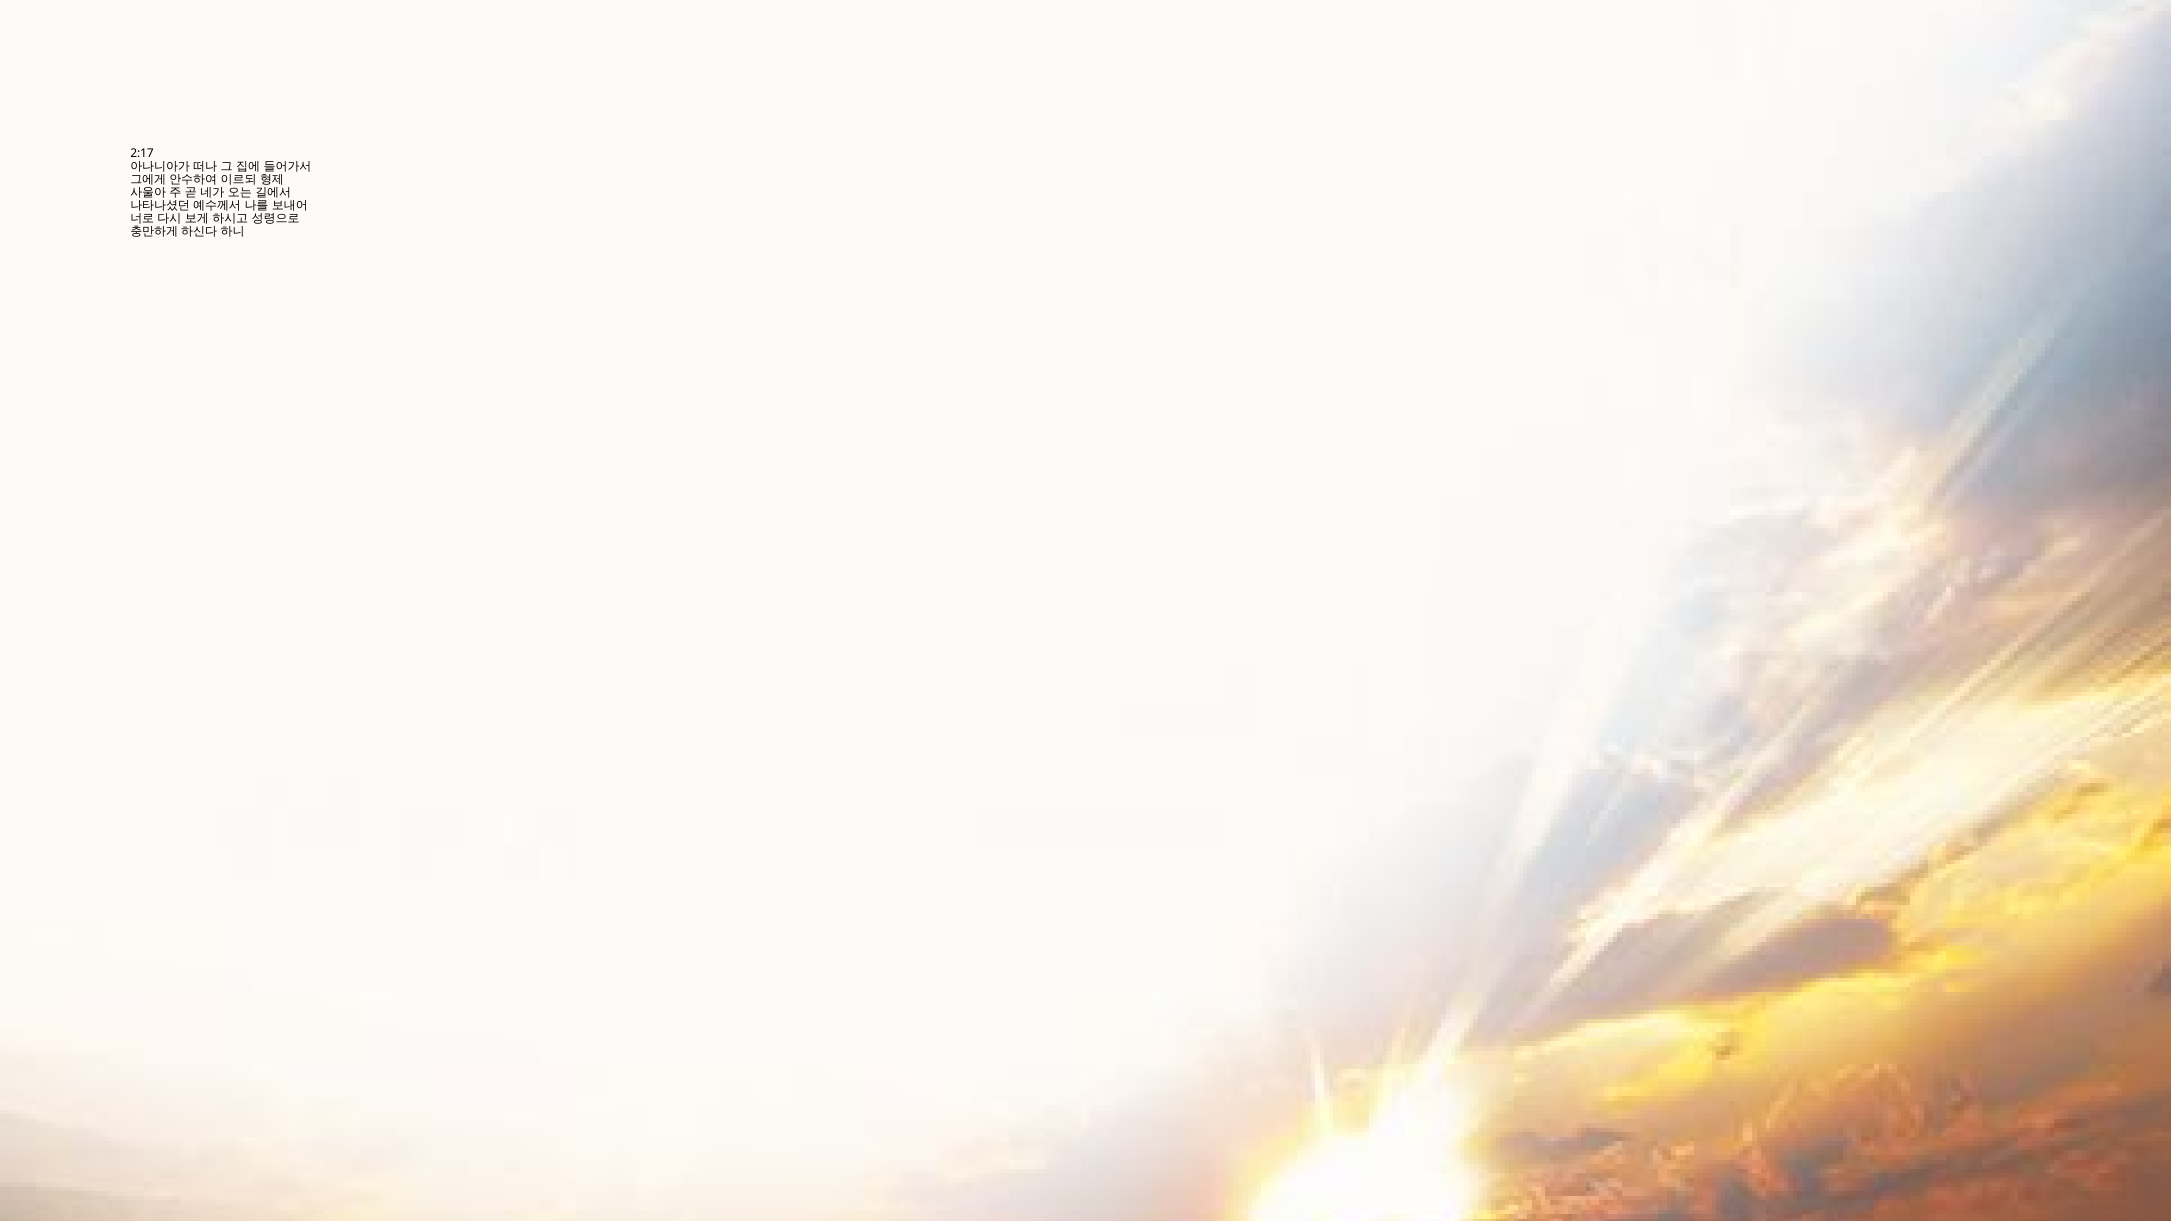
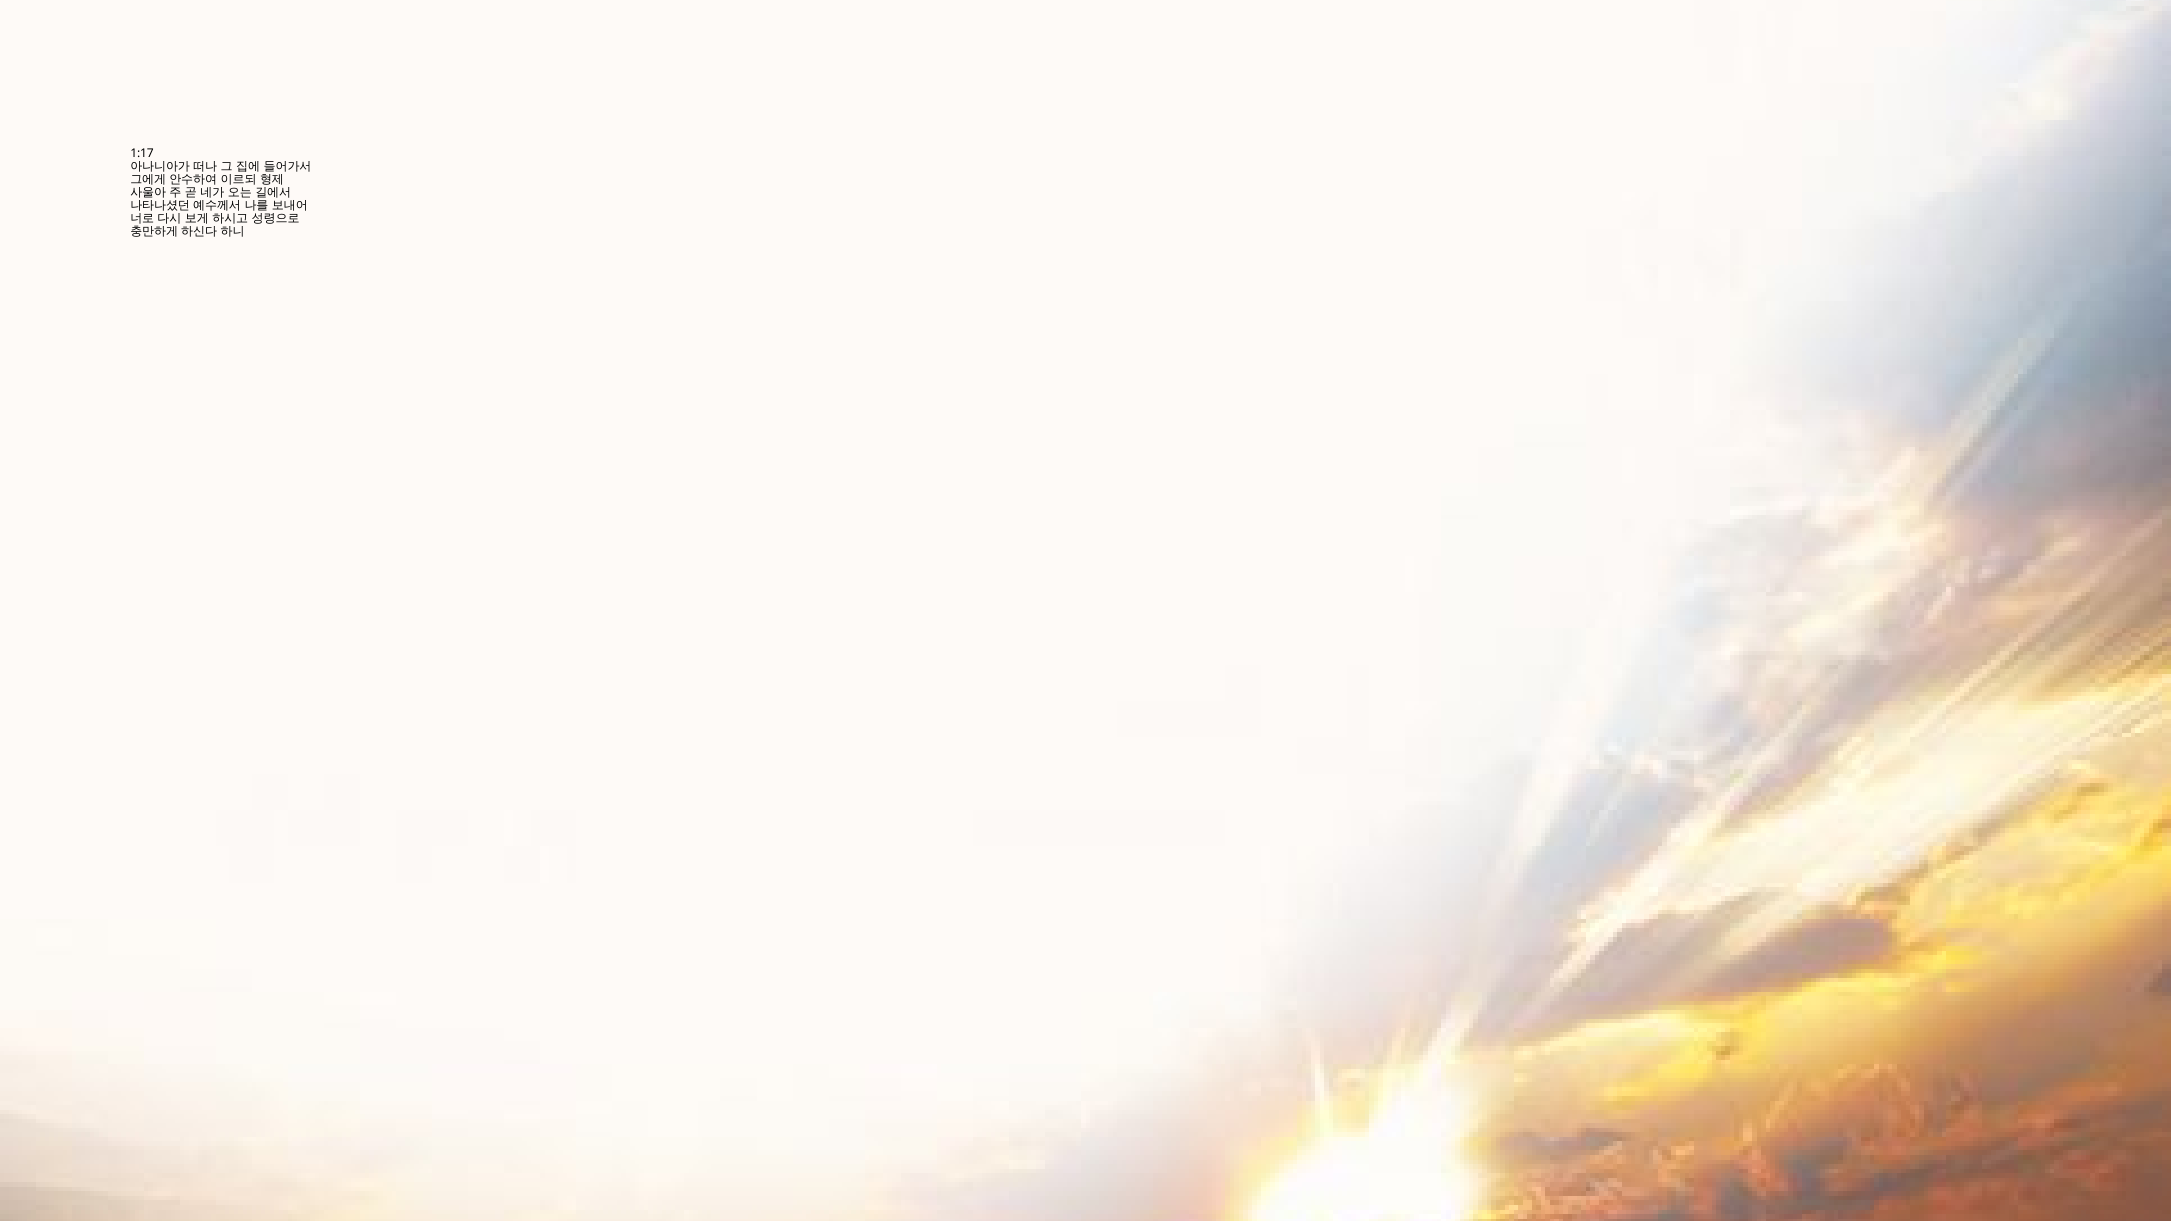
2:17: 2:17 -> 1:17
